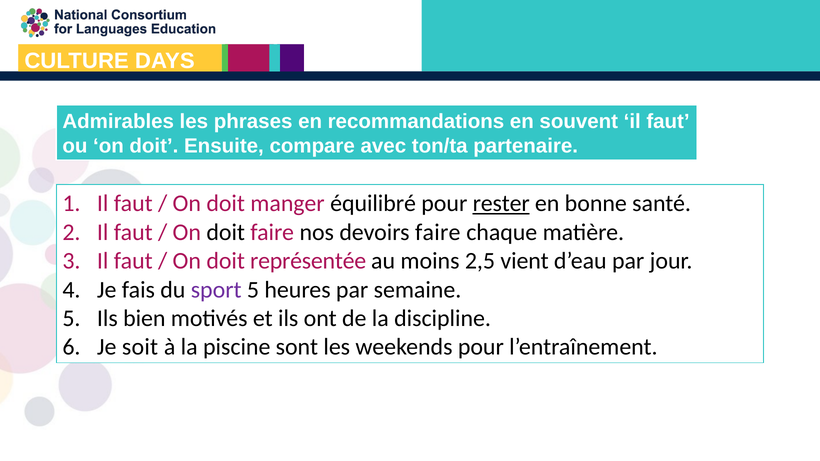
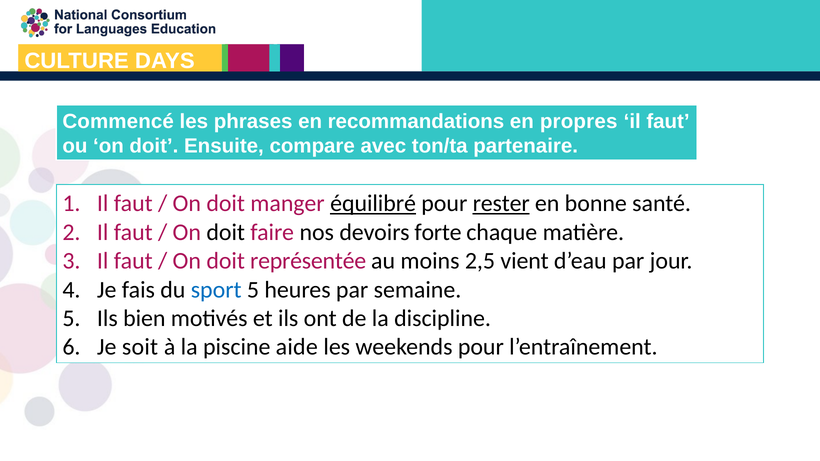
Admirables: Admirables -> Commencé
souvent: souvent -> propres
équilibré underline: none -> present
devoirs faire: faire -> forte
sport colour: purple -> blue
sont: sont -> aide
